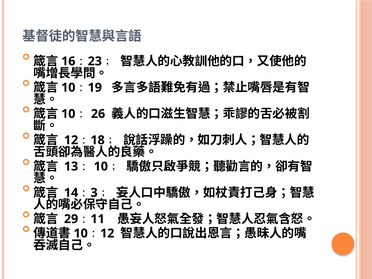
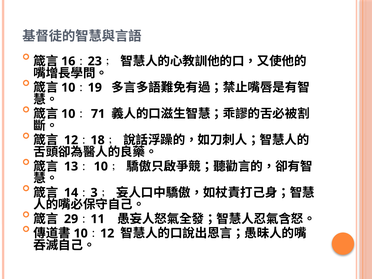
26: 26 -> 71
